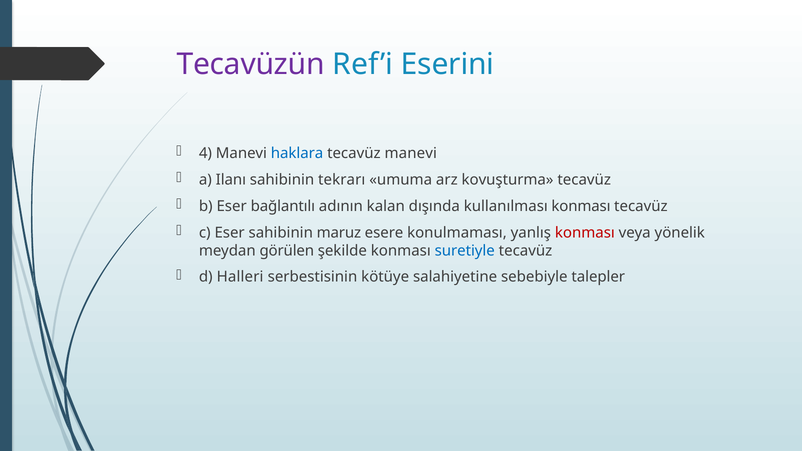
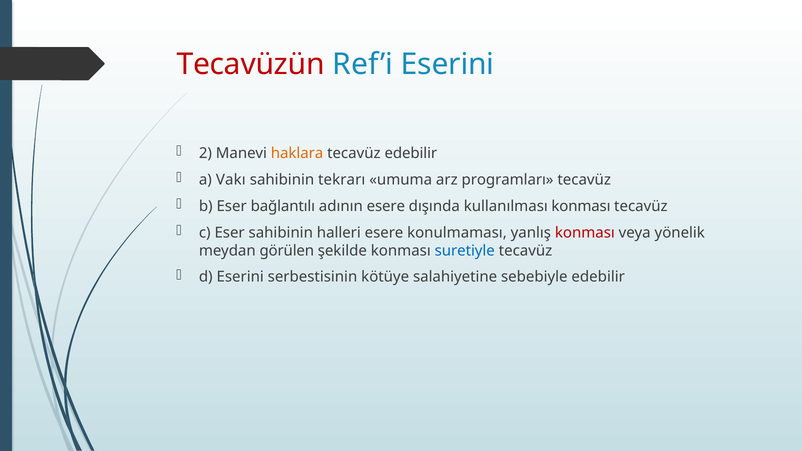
Tecavüzün colour: purple -> red
4: 4 -> 2
haklara colour: blue -> orange
tecavüz manevi: manevi -> edebilir
Ilanı: Ilanı -> Vakı
kovuşturma: kovuşturma -> programları
adının kalan: kalan -> esere
maruz: maruz -> halleri
d Halleri: Halleri -> Eserini
sebebiyle talepler: talepler -> edebilir
